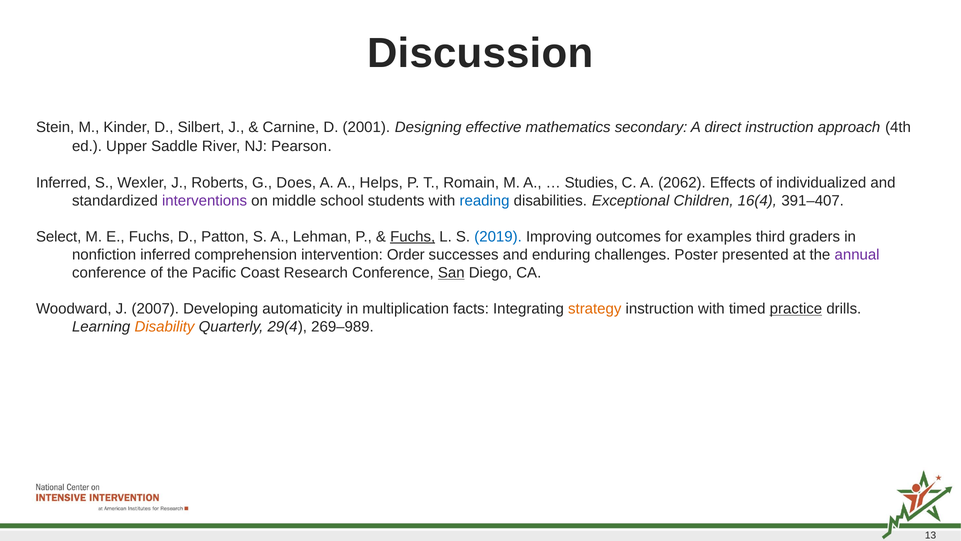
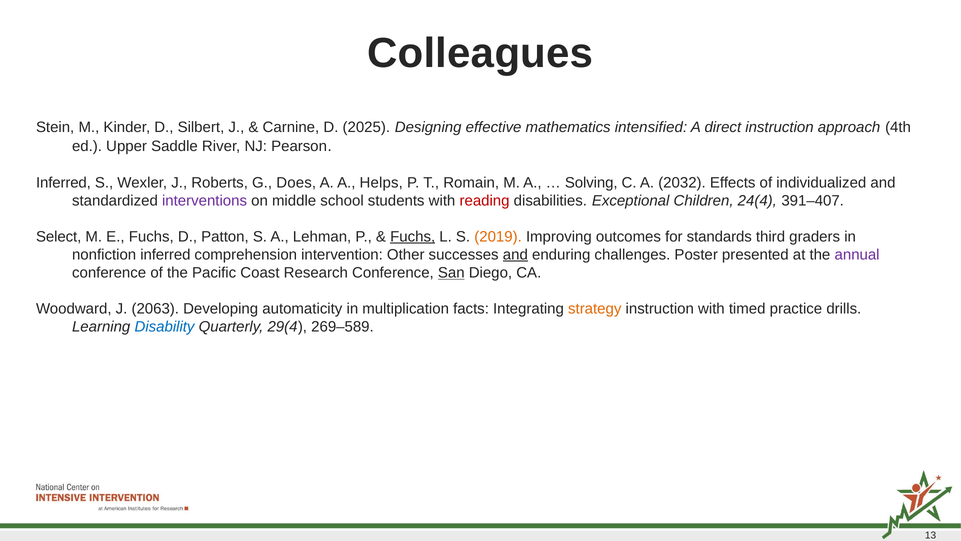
Discussion: Discussion -> Colleagues
2001: 2001 -> 2025
secondary: secondary -> intensified
Studies: Studies -> Solving
2062: 2062 -> 2032
reading colour: blue -> red
16(4: 16(4 -> 24(4
2019 colour: blue -> orange
examples: examples -> standards
Order: Order -> Other
and at (515, 255) underline: none -> present
2007: 2007 -> 2063
practice underline: present -> none
Disability colour: orange -> blue
269–989: 269–989 -> 269–589
